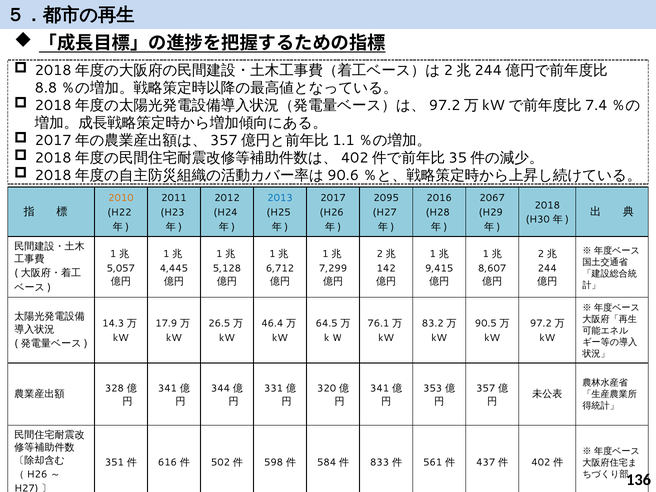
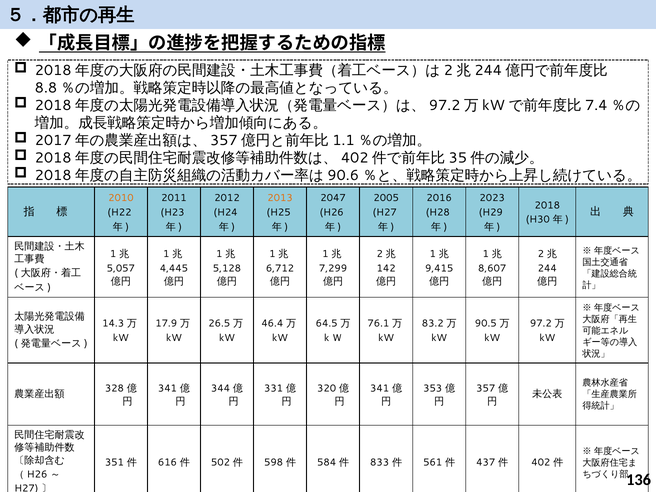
2013 colour: blue -> orange
2017: 2017 -> 2047
2095: 2095 -> 2005
2067: 2067 -> 2023
